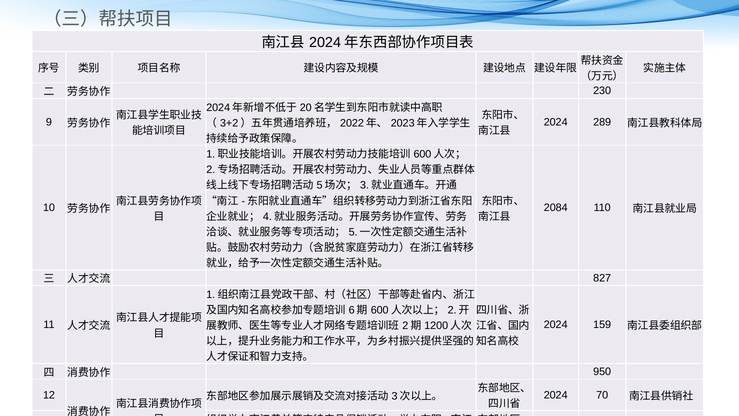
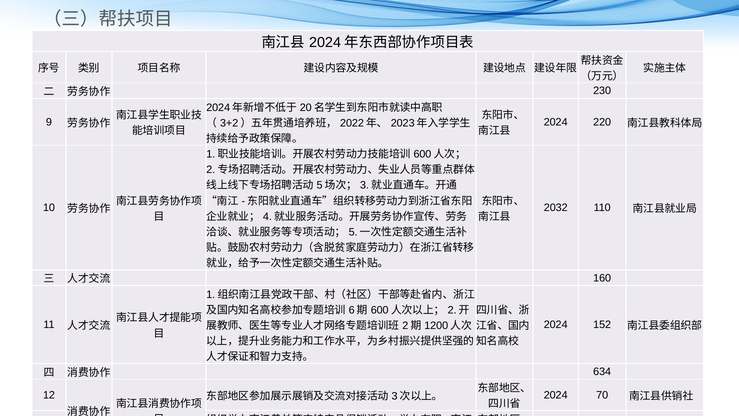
289: 289 -> 220
2084: 2084 -> 2032
827: 827 -> 160
159: 159 -> 152
950: 950 -> 634
